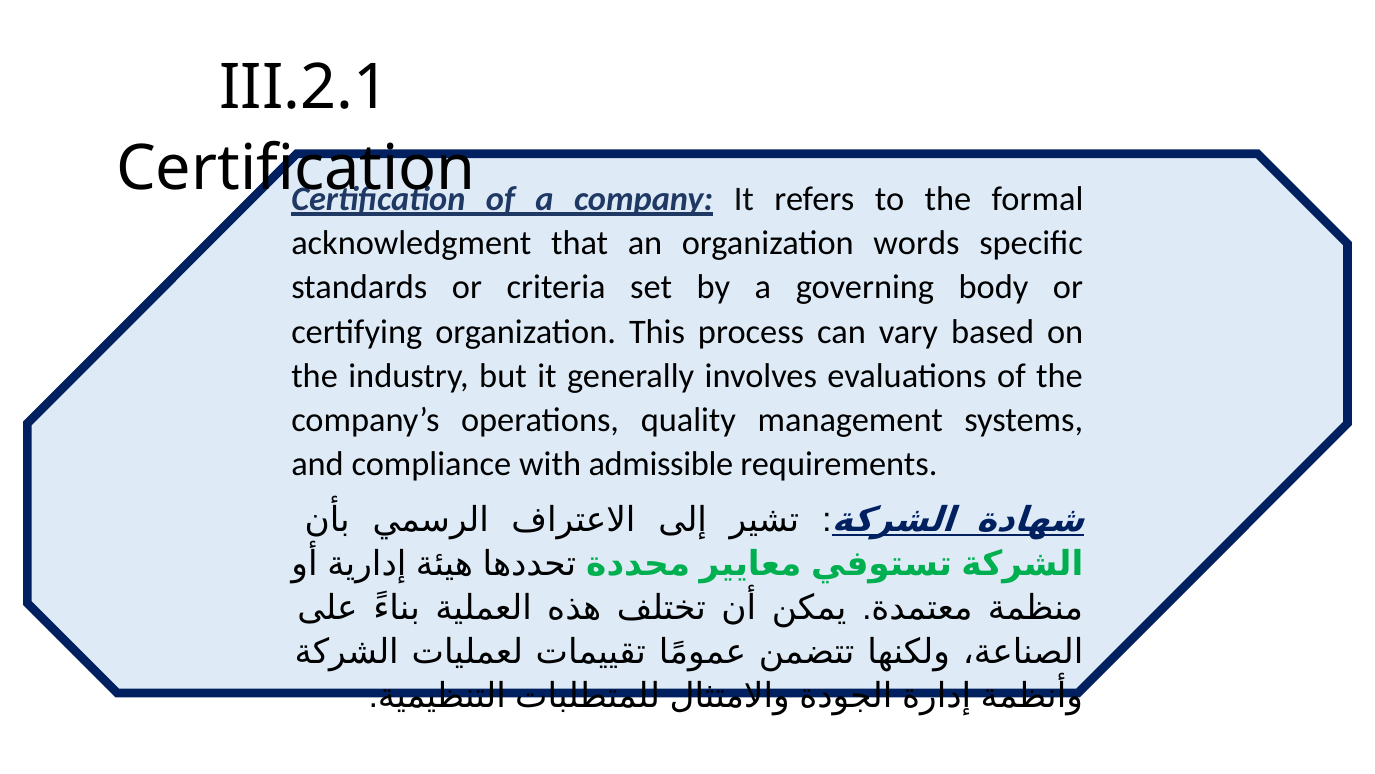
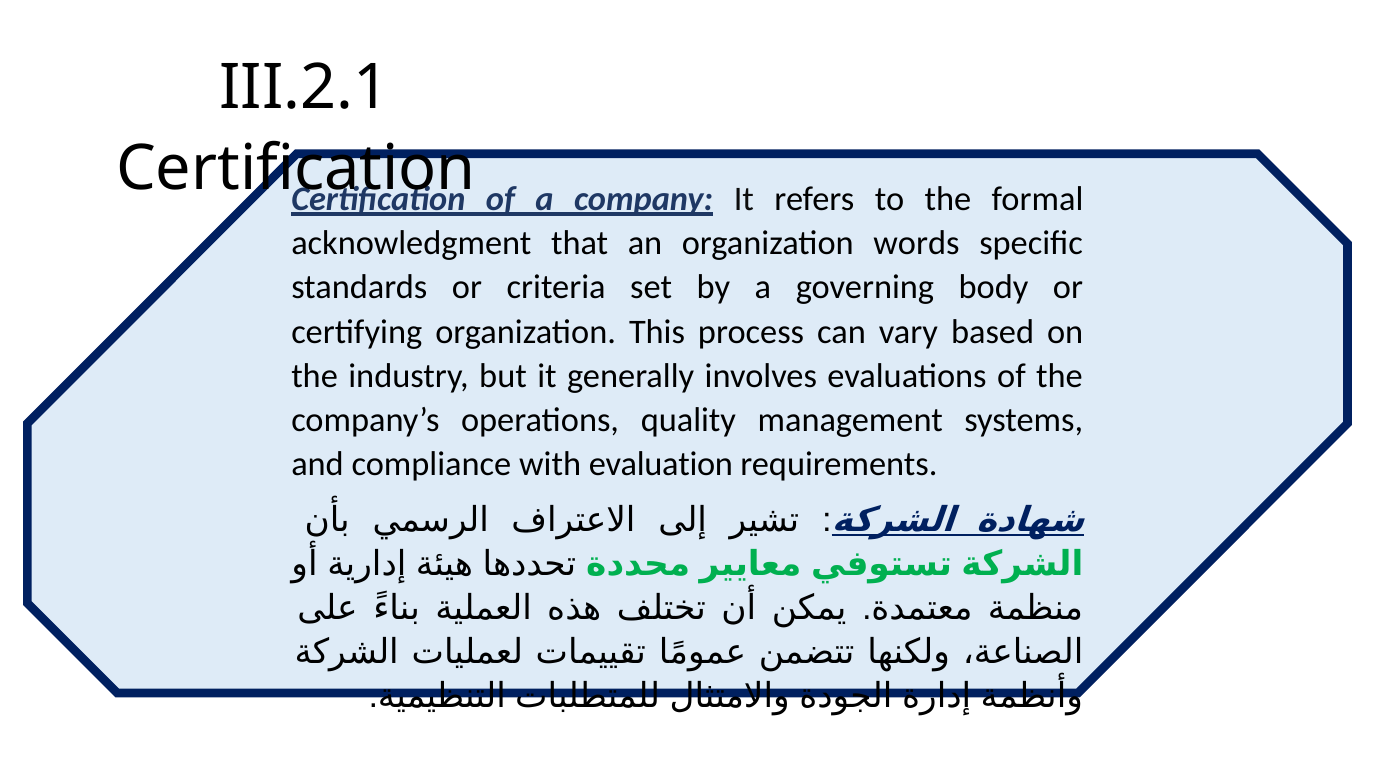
admissible: admissible -> evaluation
